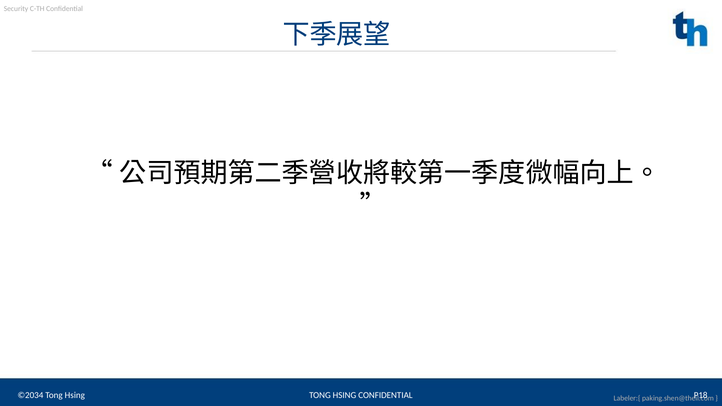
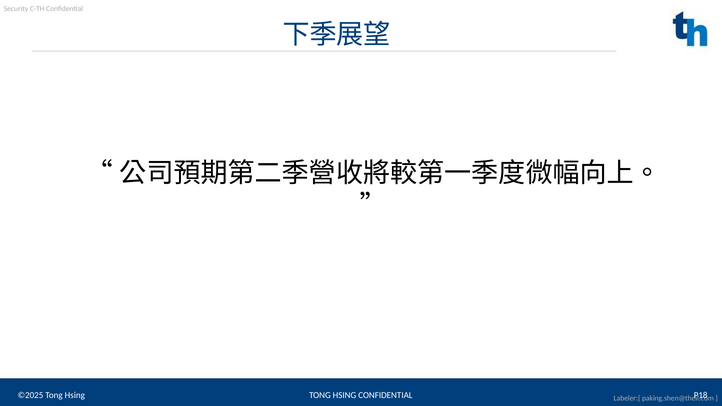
©2034: ©2034 -> ©2025
